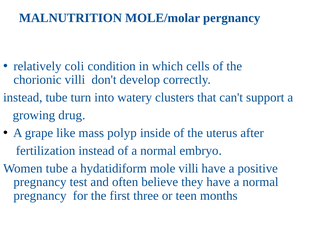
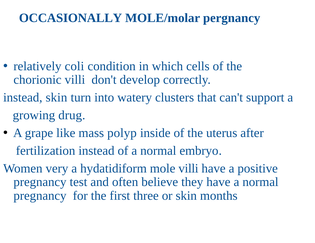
MALNUTRITION: MALNUTRITION -> OCCASIONALLY
instead tube: tube -> skin
Women tube: tube -> very
or teen: teen -> skin
